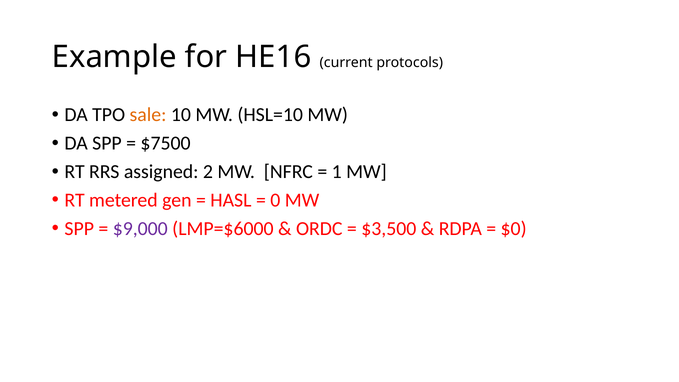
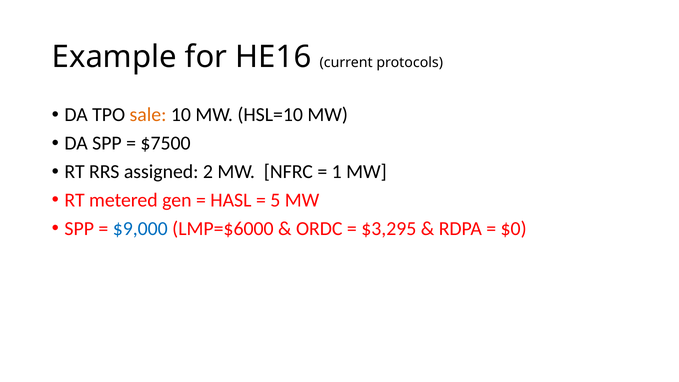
0: 0 -> 5
$9,000 colour: purple -> blue
$3,500: $3,500 -> $3,295
